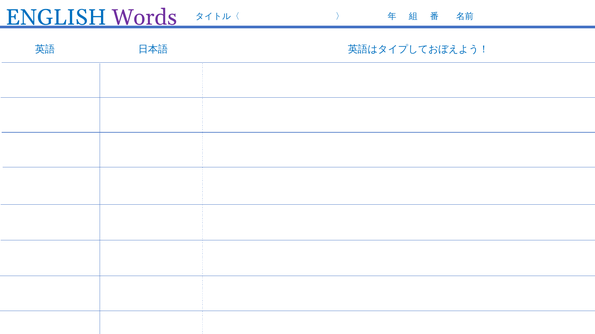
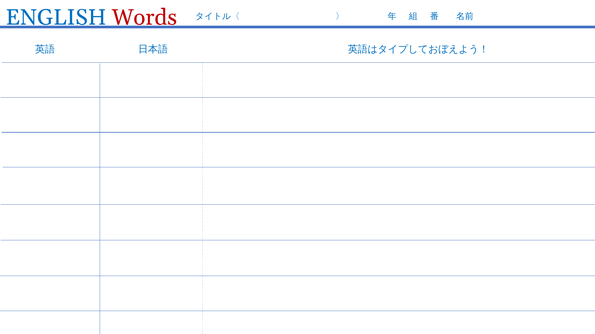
Words colour: purple -> red
